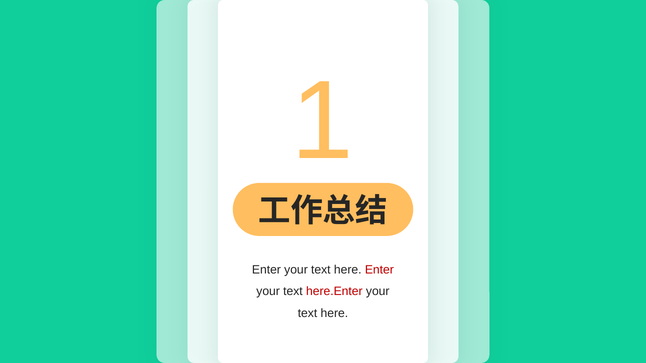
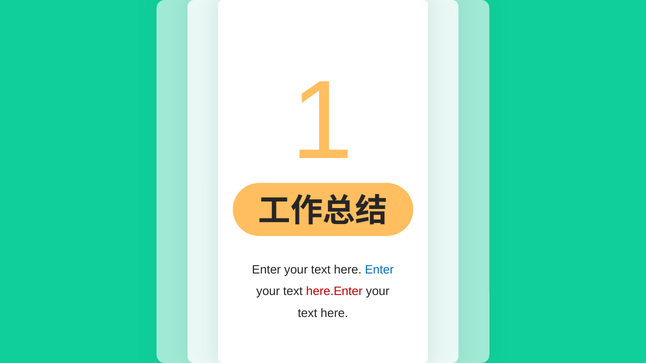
Enter at (379, 270) colour: red -> blue
